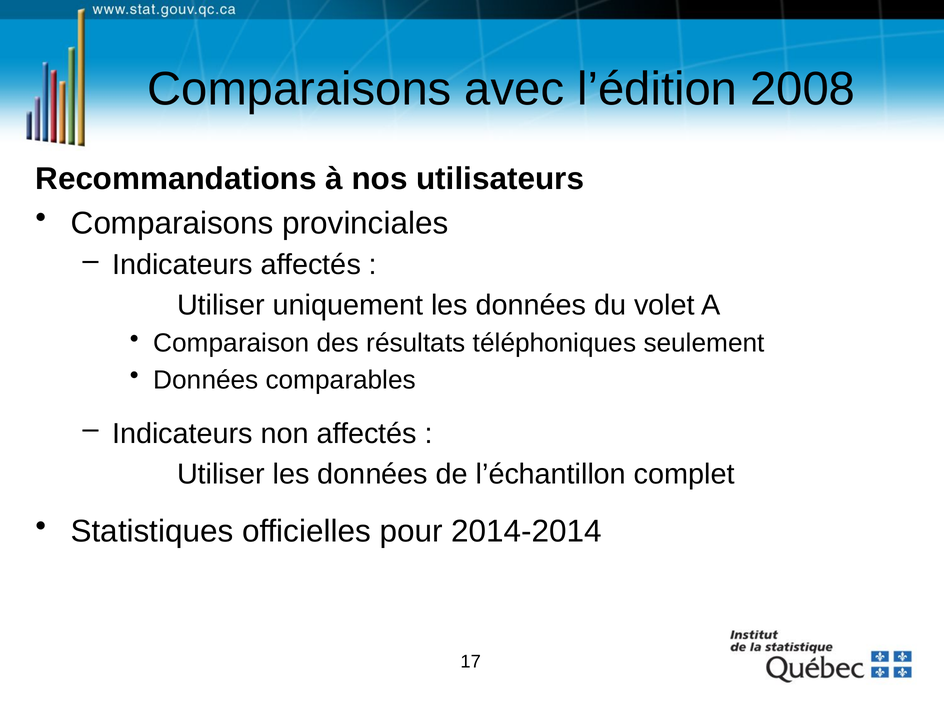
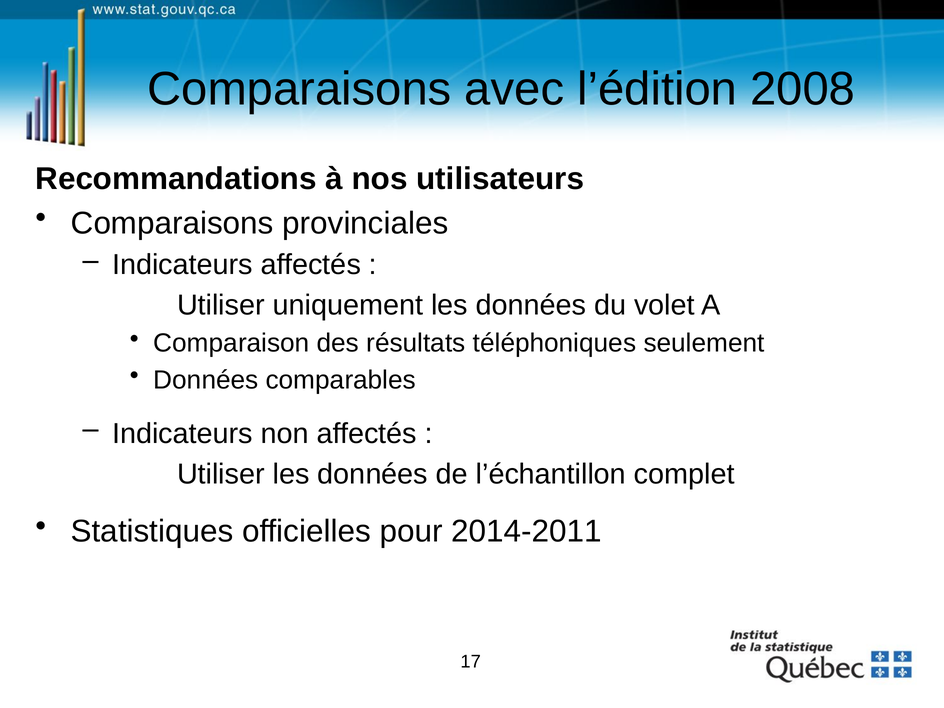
2014-2014: 2014-2014 -> 2014-2011
